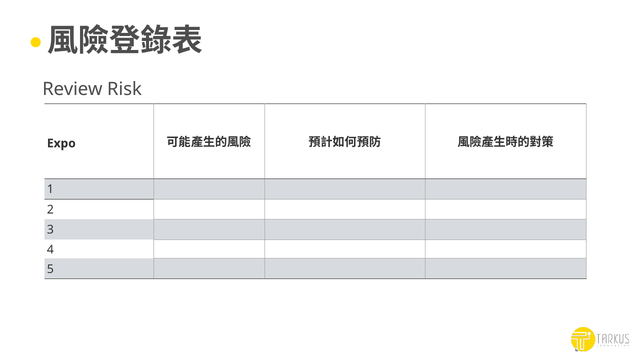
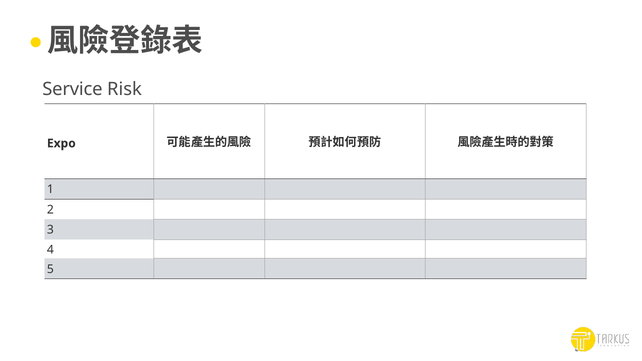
Review: Review -> Service
